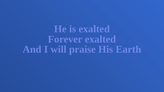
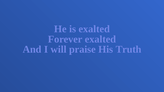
Earth: Earth -> Truth
